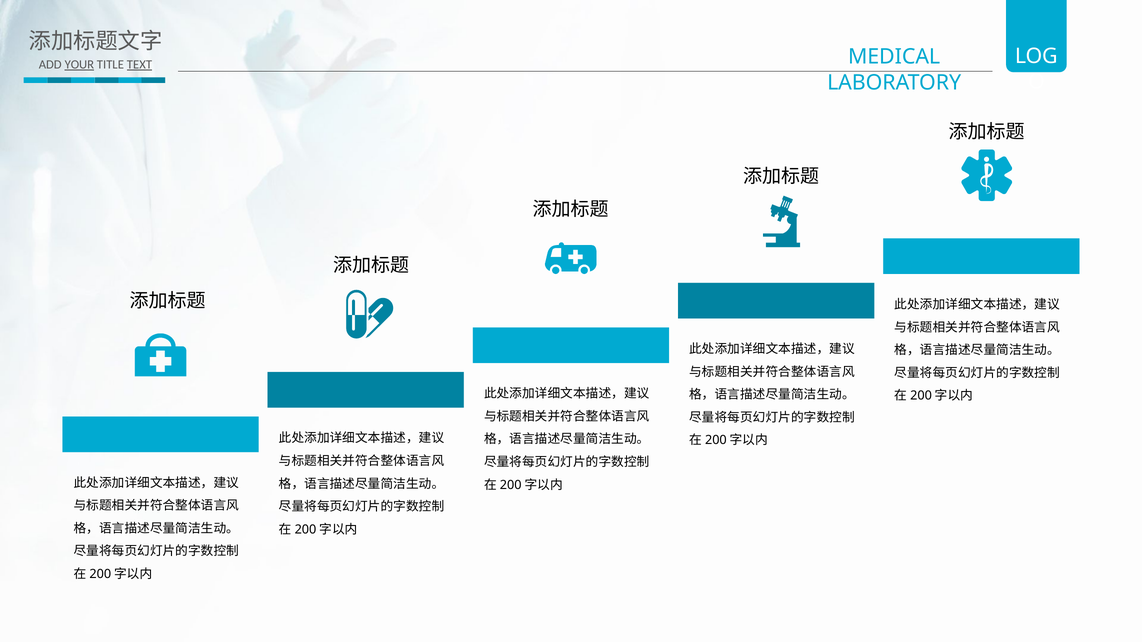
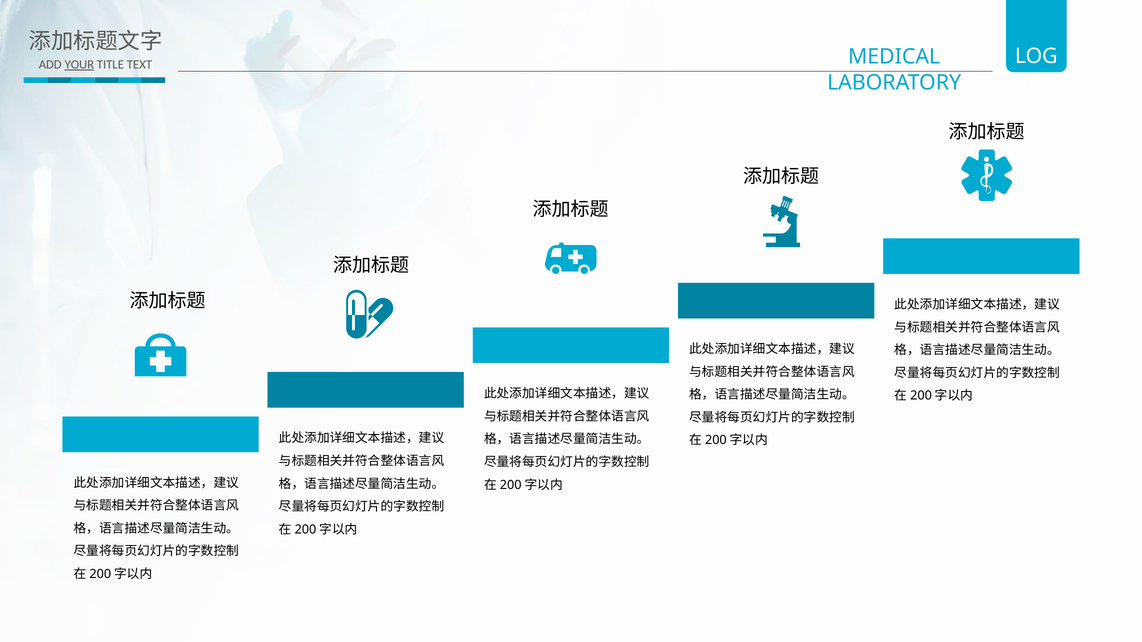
TEXT underline: present -> none
